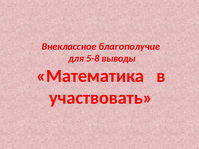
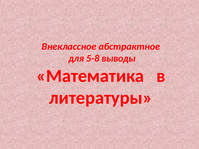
благополучие: благополучие -> абстрактное
участвовать: участвовать -> литературы
